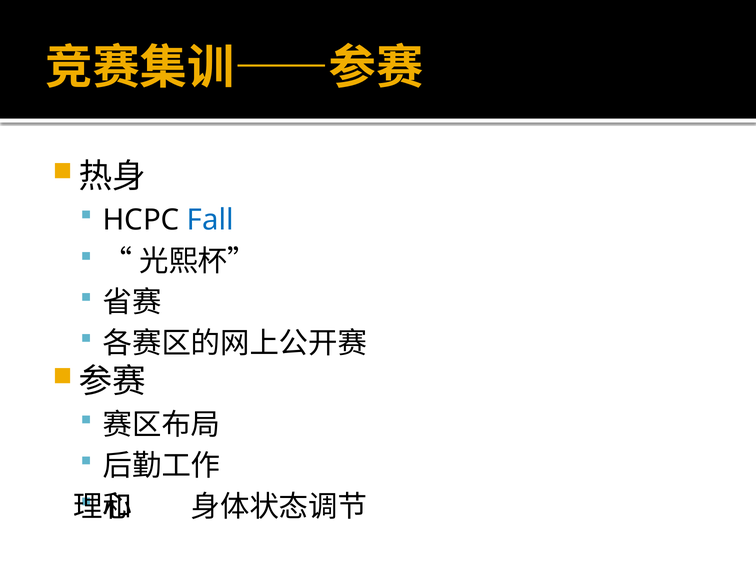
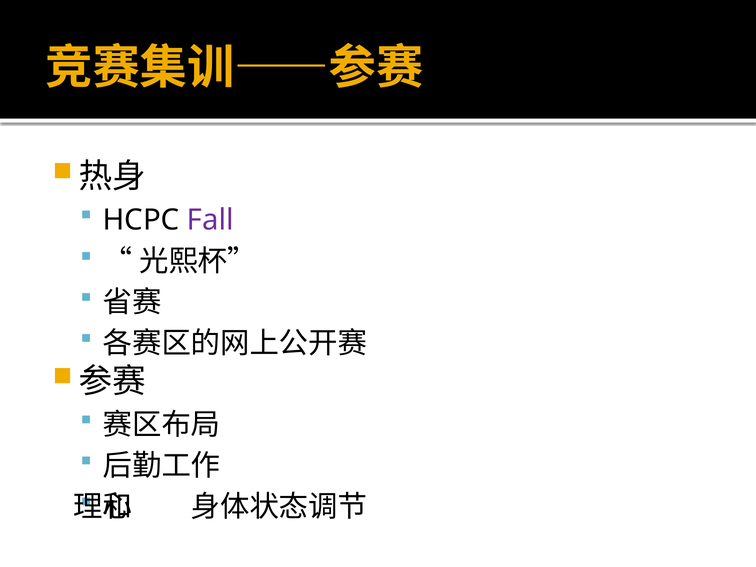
Fall colour: blue -> purple
